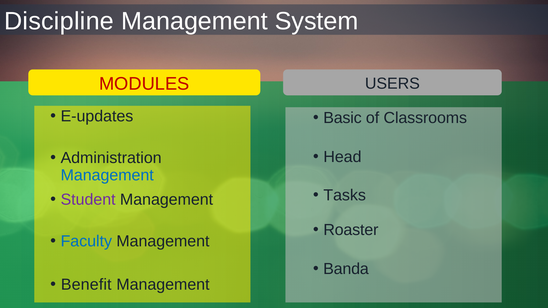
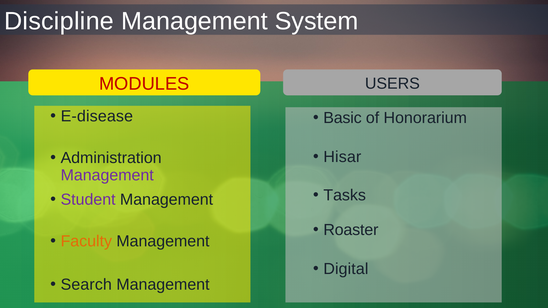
E-updates: E-updates -> E-disease
Classrooms: Classrooms -> Honorarium
Head: Head -> Hisar
Management at (107, 175) colour: blue -> purple
Faculty colour: blue -> orange
Banda: Banda -> Digital
Benefit: Benefit -> Search
